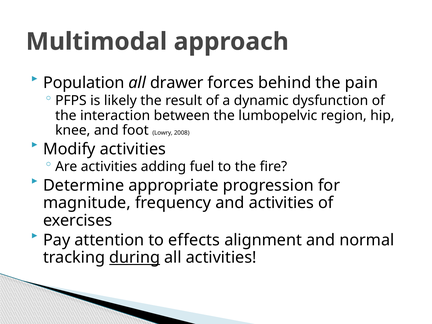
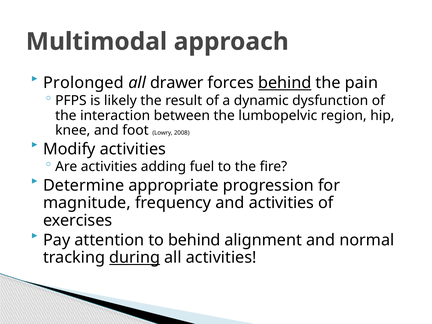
Population: Population -> Prolonged
behind at (285, 83) underline: none -> present
to effects: effects -> behind
